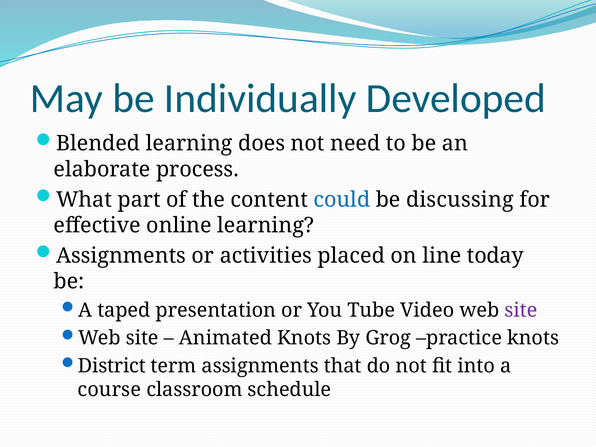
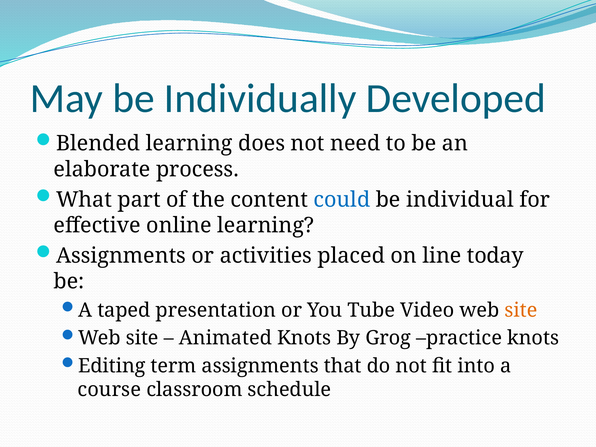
discussing: discussing -> individual
site at (521, 310) colour: purple -> orange
District: District -> Editing
